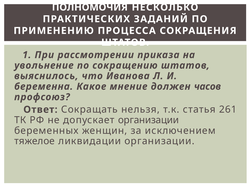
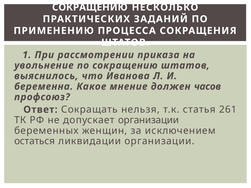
ПОЛНОМОЧИЯ at (90, 7): ПОЛНОМОЧИЯ -> СОКРАЩЕНИЮ
тяжелое: тяжелое -> остаться
